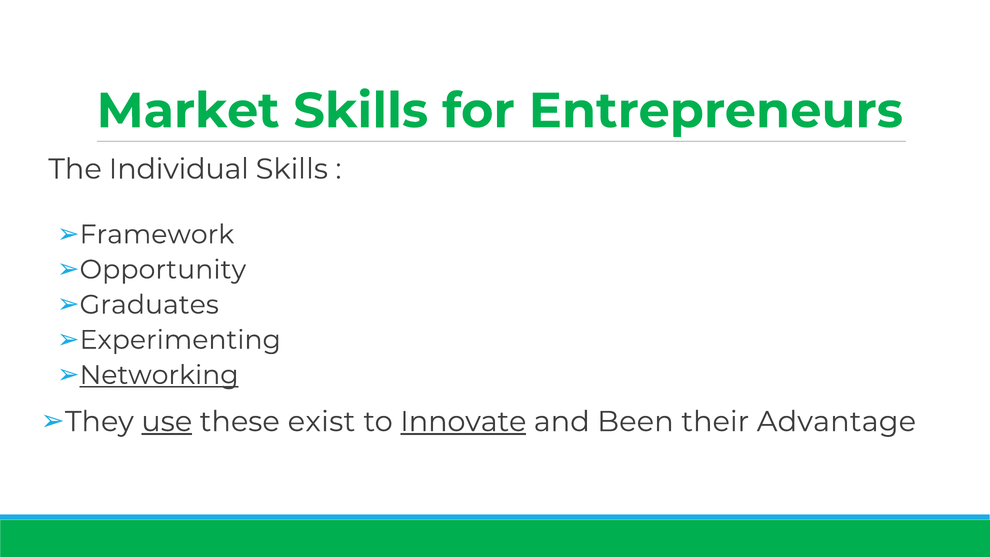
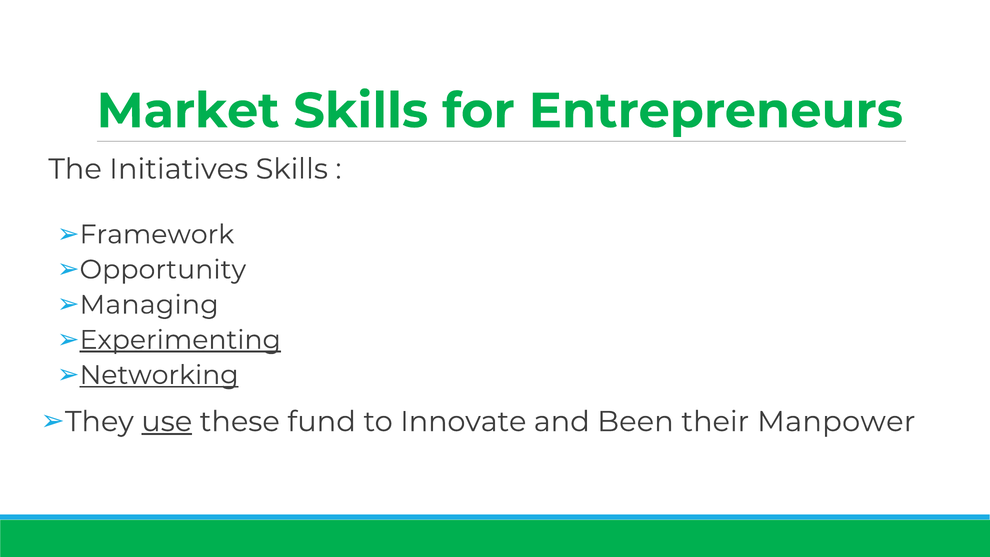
Individual: Individual -> Initiatives
Graduates: Graduates -> Managing
Experimenting underline: none -> present
exist: exist -> fund
Innovate underline: present -> none
Advantage: Advantage -> Manpower
